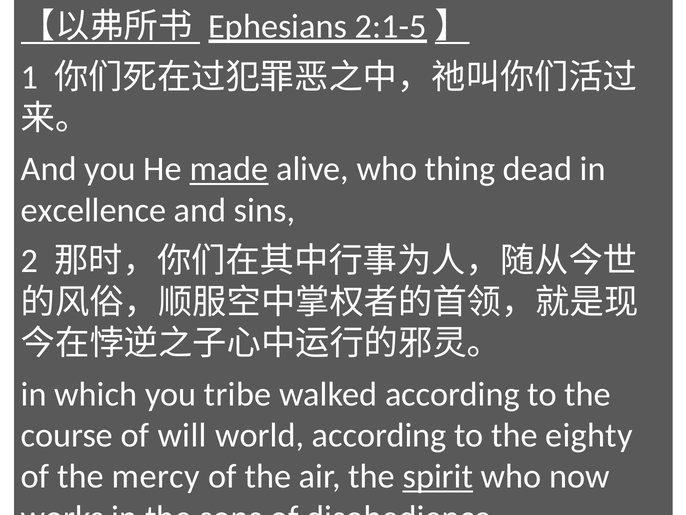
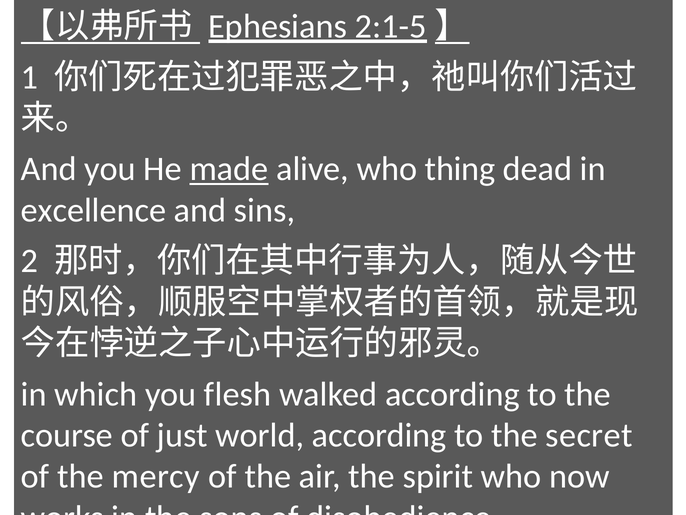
tribe: tribe -> flesh
will: will -> just
eighty: eighty -> secret
spirit underline: present -> none
